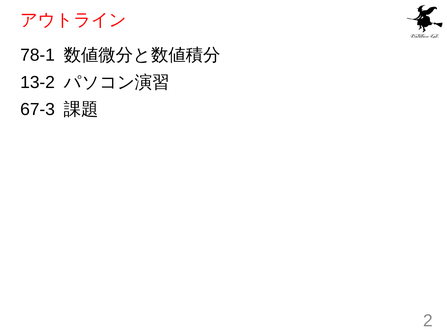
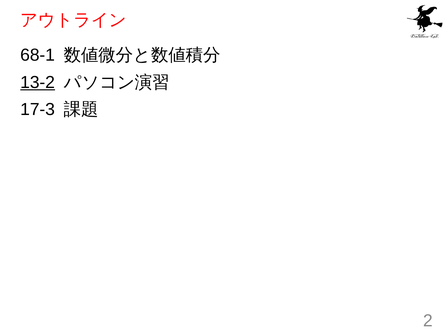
78-1: 78-1 -> 68-1
13-2 underline: none -> present
67-3: 67-3 -> 17-3
